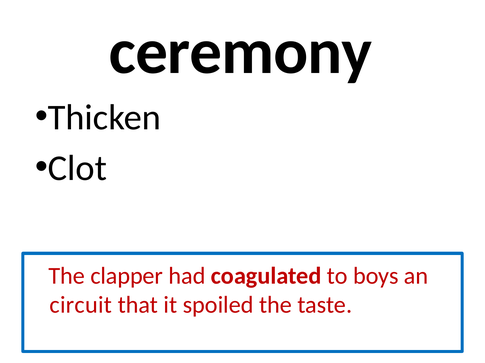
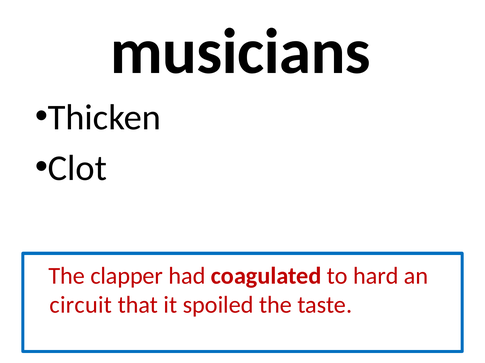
ceremony: ceremony -> musicians
boys: boys -> hard
